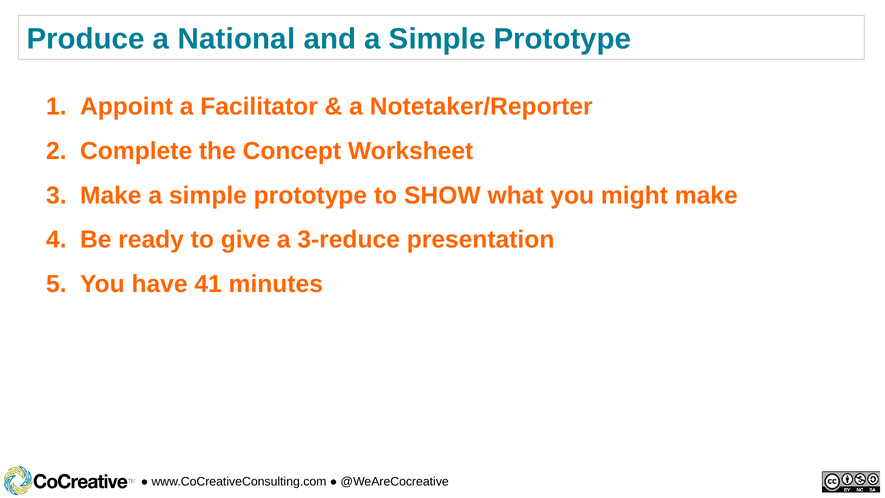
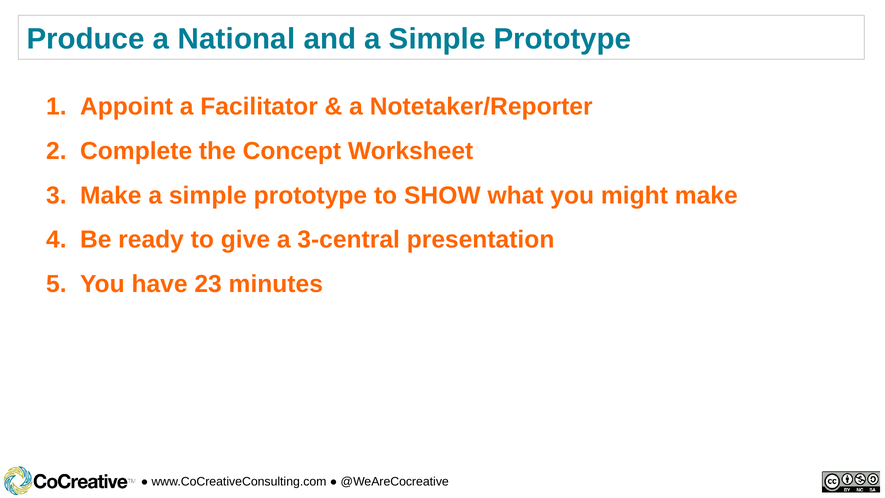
3-reduce: 3-reduce -> 3-central
41: 41 -> 23
